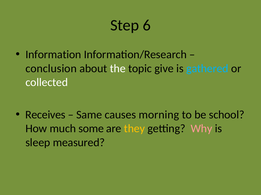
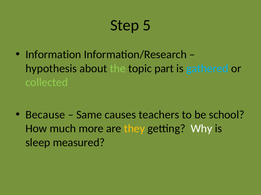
6: 6 -> 5
conclusion: conclusion -> hypothesis
the colour: white -> light green
give: give -> part
collected colour: white -> light green
Receives: Receives -> Because
morning: morning -> teachers
some: some -> more
Why colour: pink -> white
